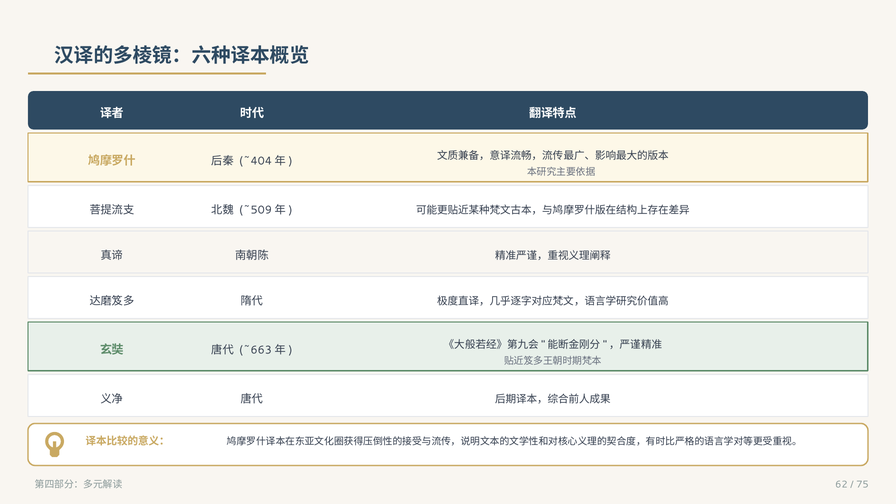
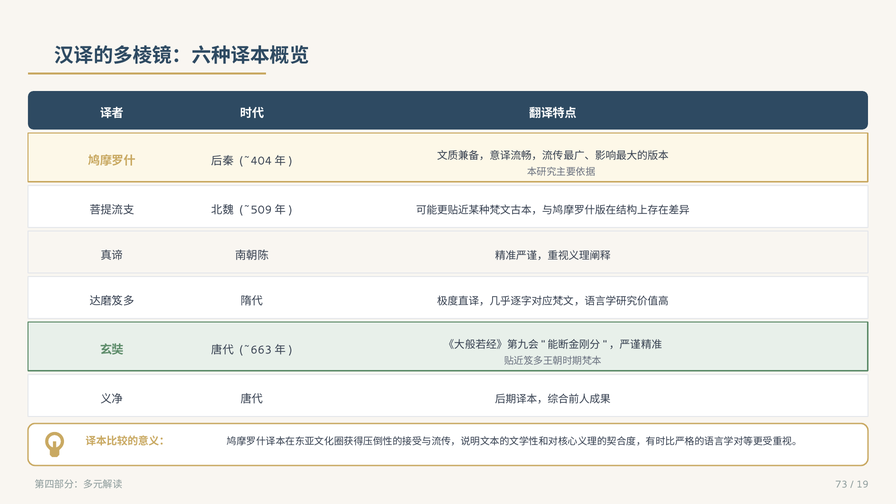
62: 62 -> 73
75: 75 -> 19
